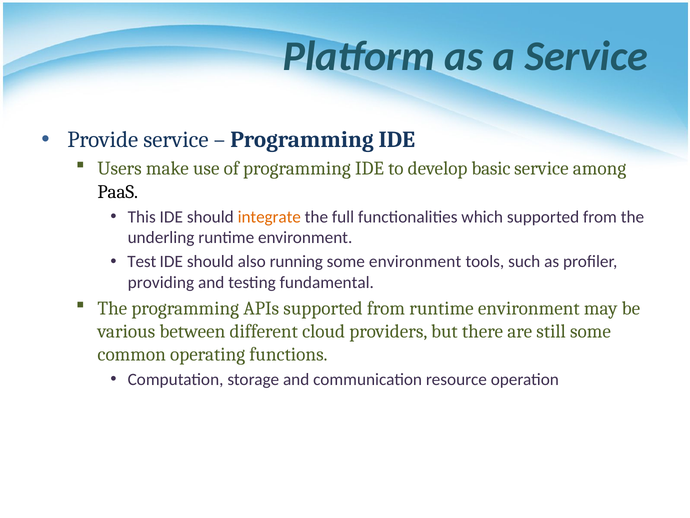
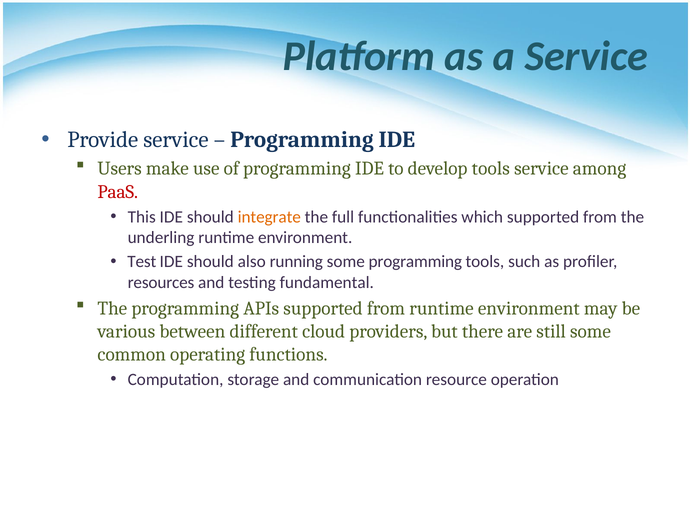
develop basic: basic -> tools
PaaS colour: black -> red
some environment: environment -> programming
providing: providing -> resources
